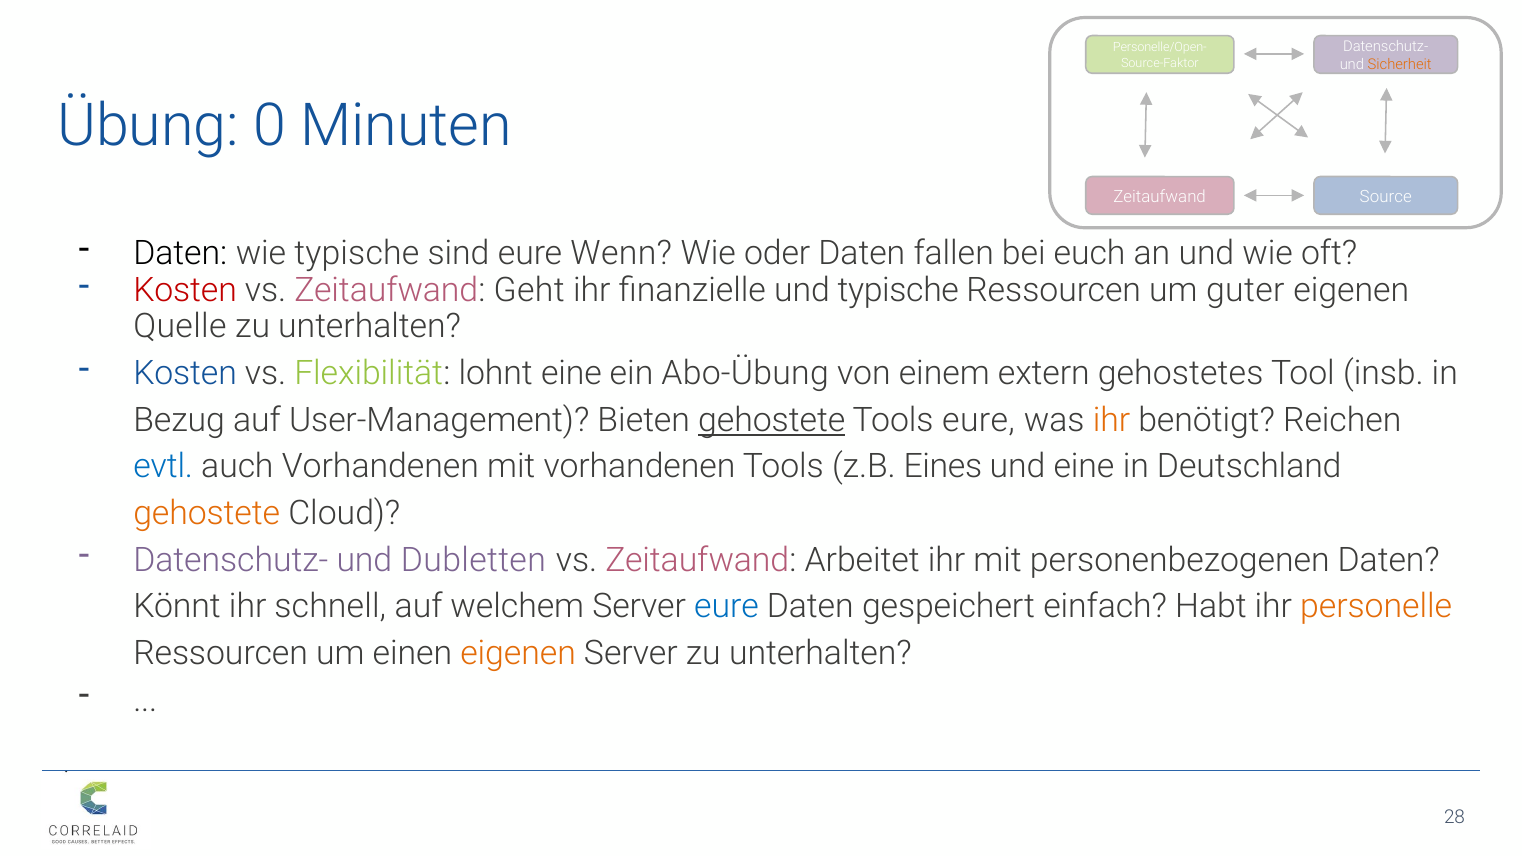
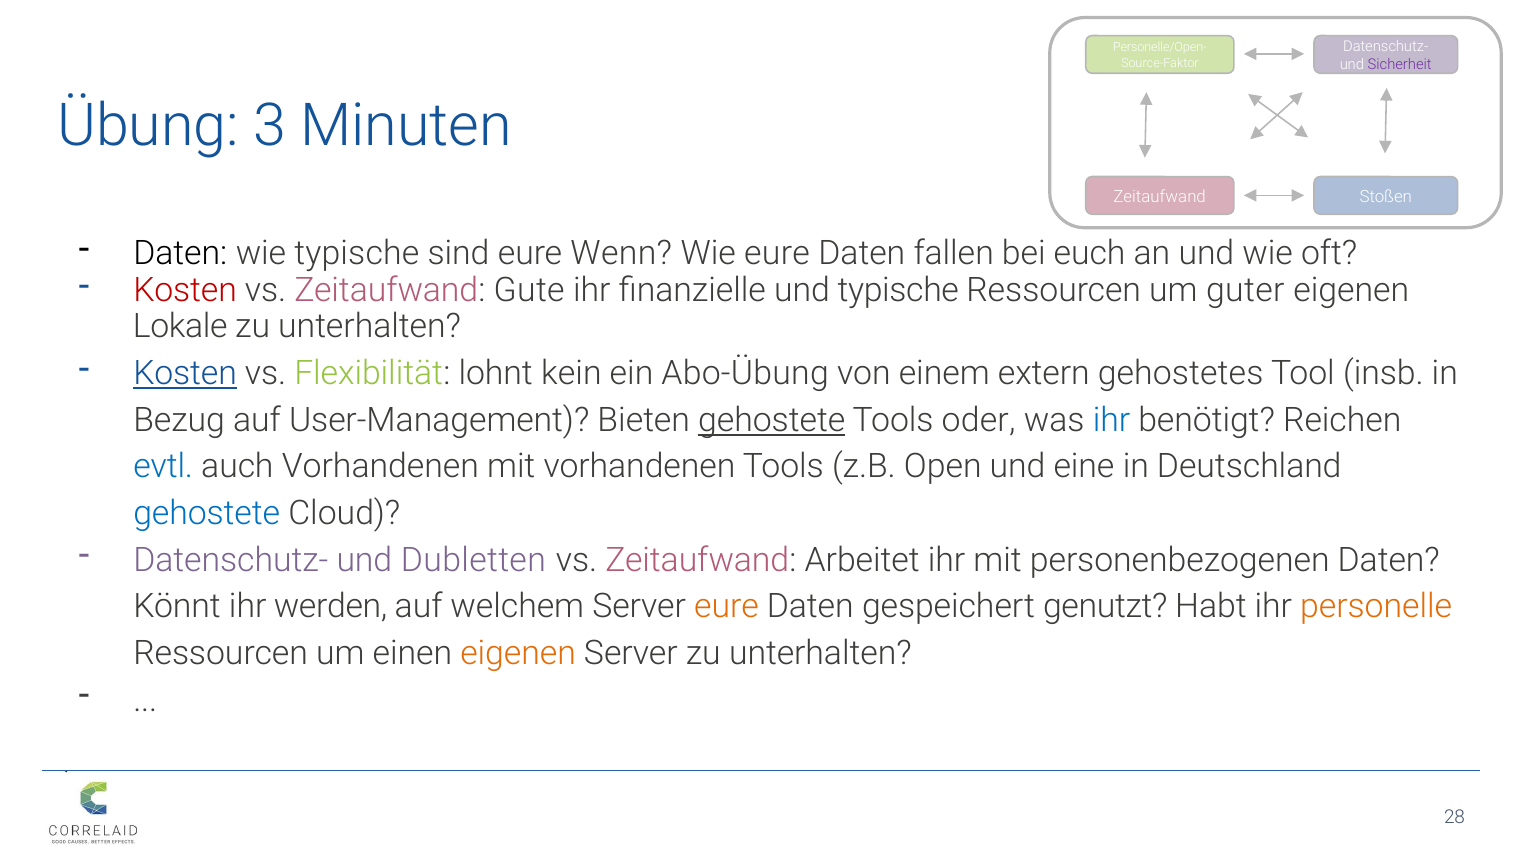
Sicherheit colour: orange -> purple
0: 0 -> 3
Source: Source -> Stoßen
Wie oder: oder -> eure
Geht: Geht -> Gute
Quelle: Quelle -> Lokale
Kosten at (185, 374) underline: none -> present
lohnt eine: eine -> kein
Tools eure: eure -> oder
ihr at (1111, 420) colour: orange -> blue
Eines: Eines -> Open
gehostete at (207, 514) colour: orange -> blue
schnell: schnell -> werden
eure at (726, 607) colour: blue -> orange
einfach: einfach -> genutzt
